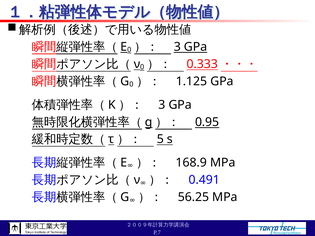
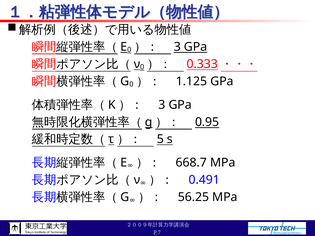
168.9: 168.9 -> 668.7
